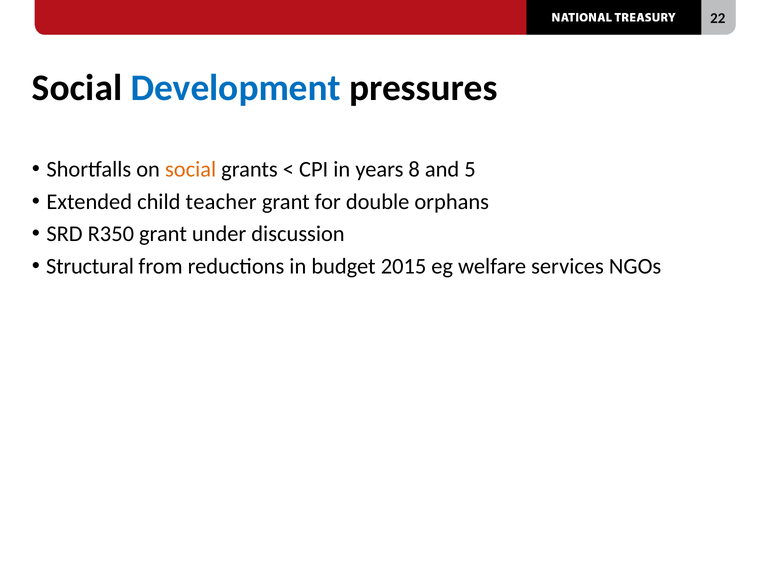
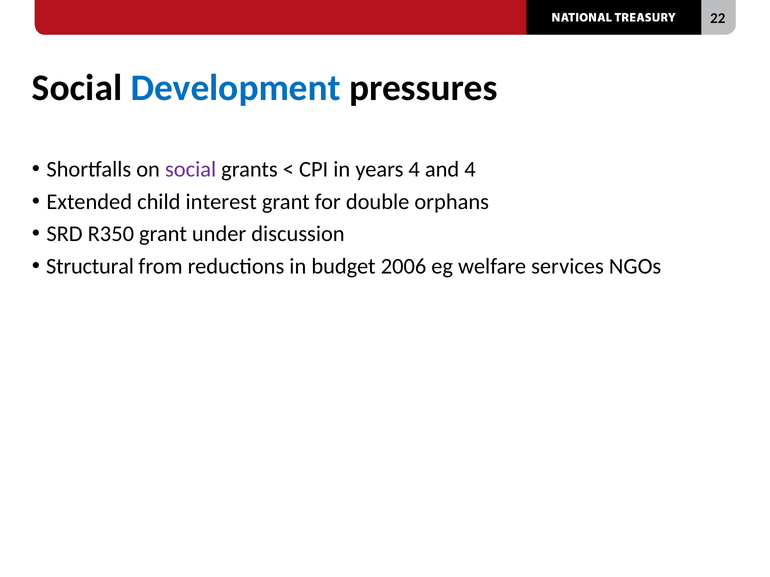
social at (191, 170) colour: orange -> purple
years 8: 8 -> 4
and 5: 5 -> 4
teacher: teacher -> interest
2015: 2015 -> 2006
